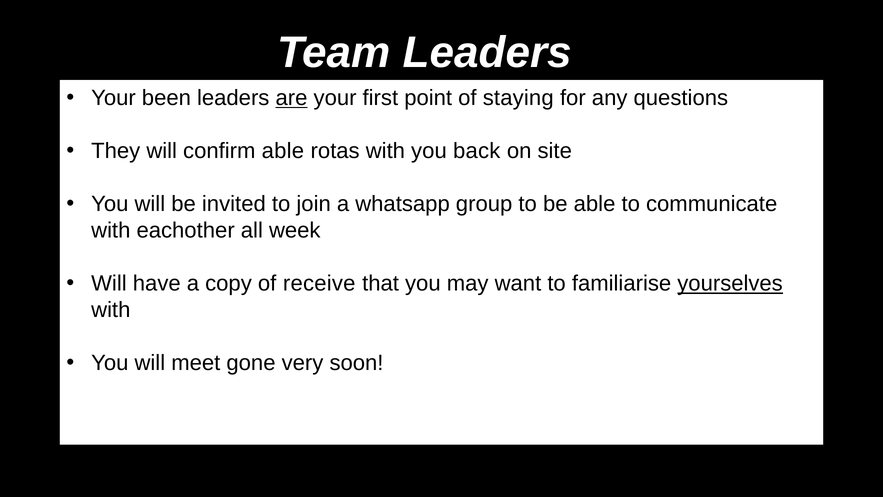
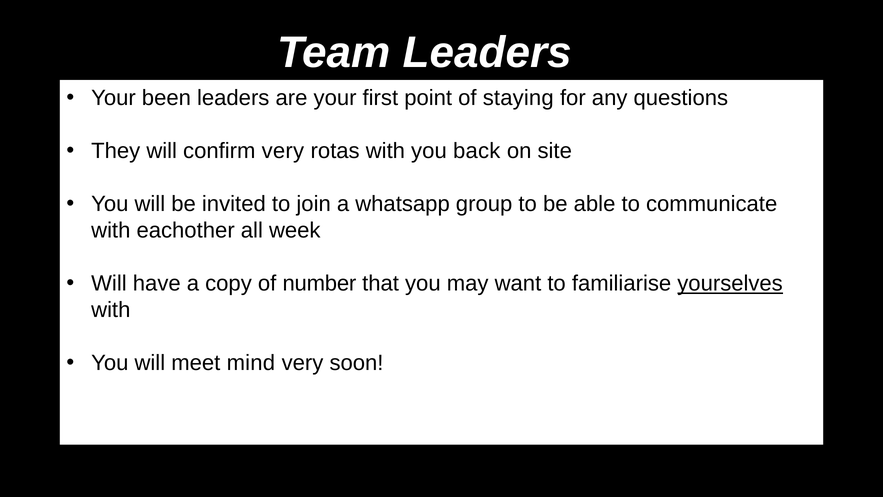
are underline: present -> none
confirm able: able -> very
receive: receive -> number
gone: gone -> mind
